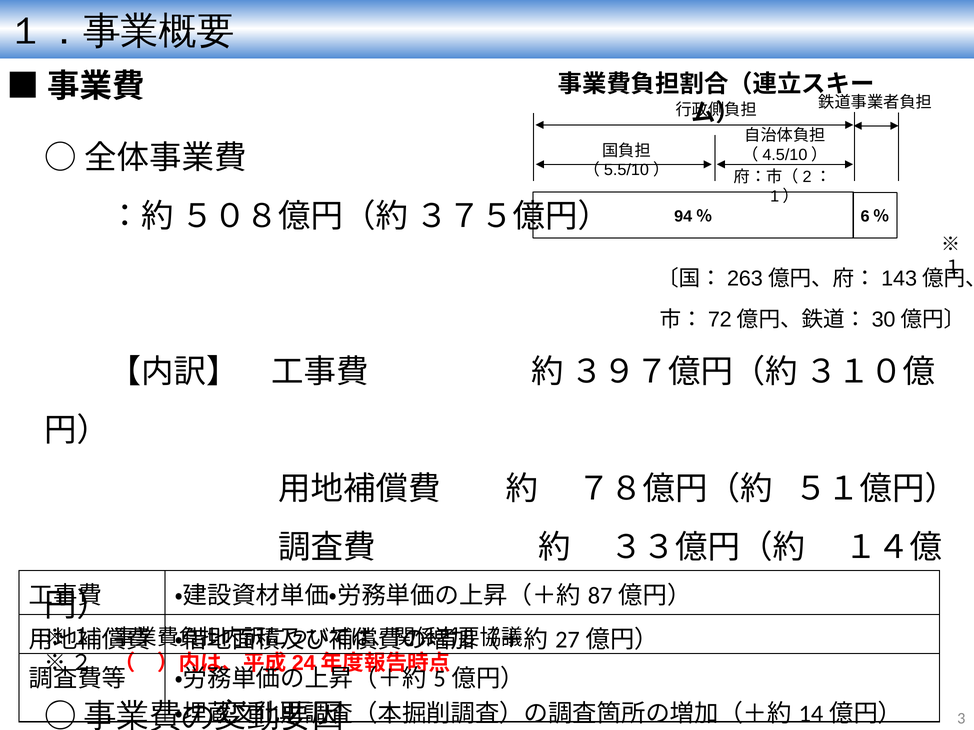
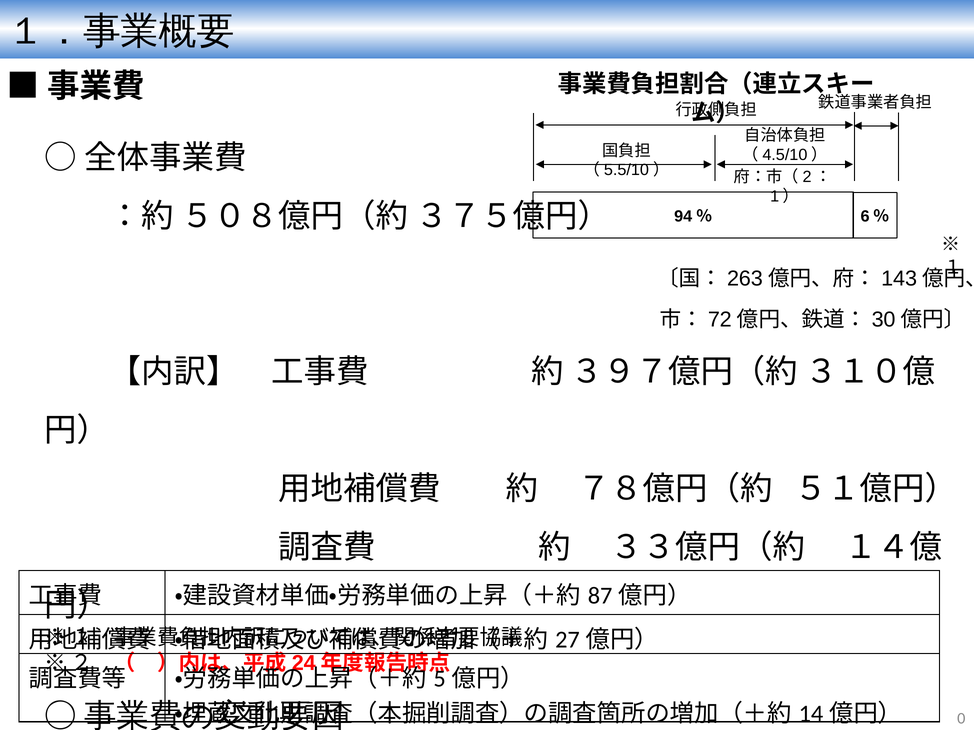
3: 3 -> 0
